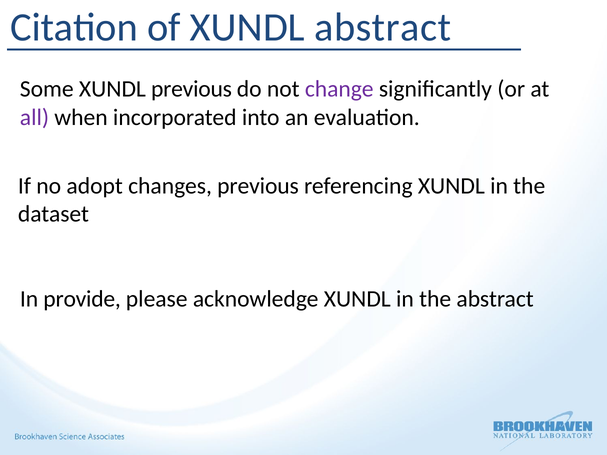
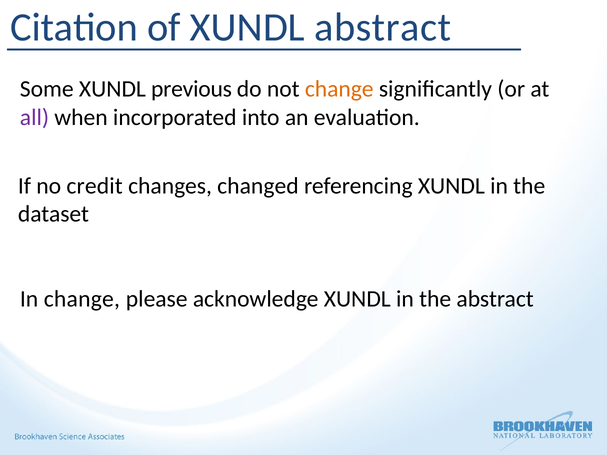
change at (339, 89) colour: purple -> orange
adopt: adopt -> credit
changes previous: previous -> changed
In provide: provide -> change
